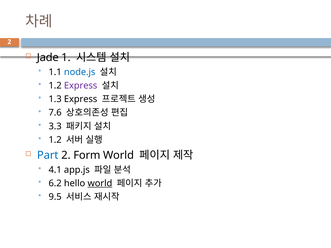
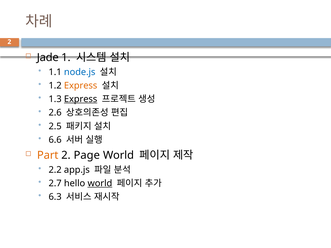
Express at (81, 86) colour: purple -> orange
Express at (81, 99) underline: none -> present
7.6: 7.6 -> 2.6
3.3: 3.3 -> 2.5
1.2 at (55, 140): 1.2 -> 6.6
Part colour: blue -> orange
Form: Form -> Page
4.1: 4.1 -> 2.2
6.2: 6.2 -> 2.7
9.5: 9.5 -> 6.3
